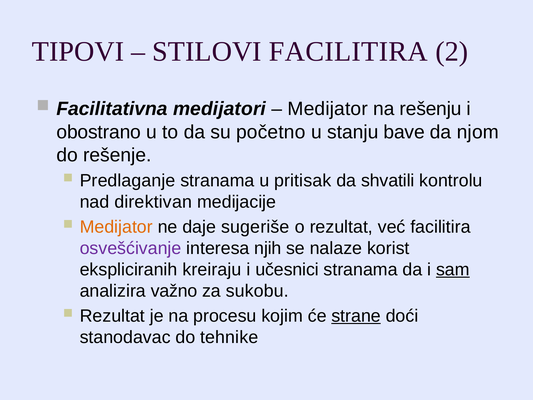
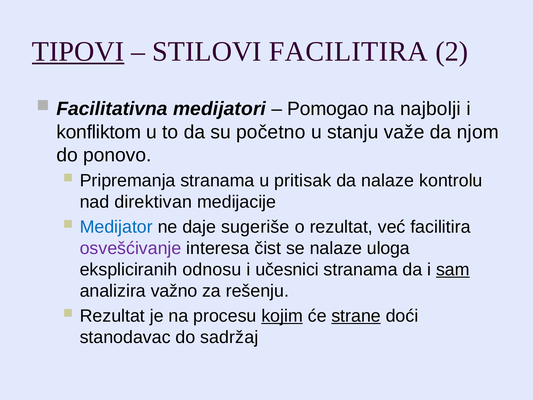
TIPOVI underline: none -> present
Medijator at (328, 109): Medijator -> Pomogao
rešenju: rešenju -> najbolji
obostrano: obostrano -> konfliktom
bave: bave -> važe
rešenje: rešenje -> ponovo
Predlaganje: Predlaganje -> Pripremanja
da shvatili: shvatili -> nalaze
Medijator at (116, 227) colour: orange -> blue
njih: njih -> čist
korist: korist -> uloga
kreiraju: kreiraju -> odnosu
sukobu: sukobu -> rešenju
kojim underline: none -> present
tehnike: tehnike -> sadržaj
